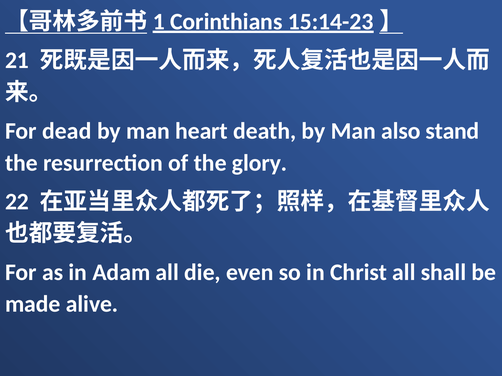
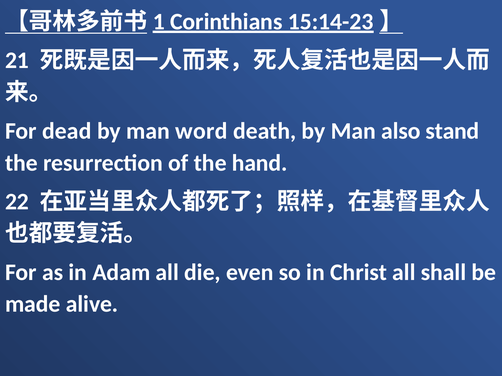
heart: heart -> word
glory: glory -> hand
